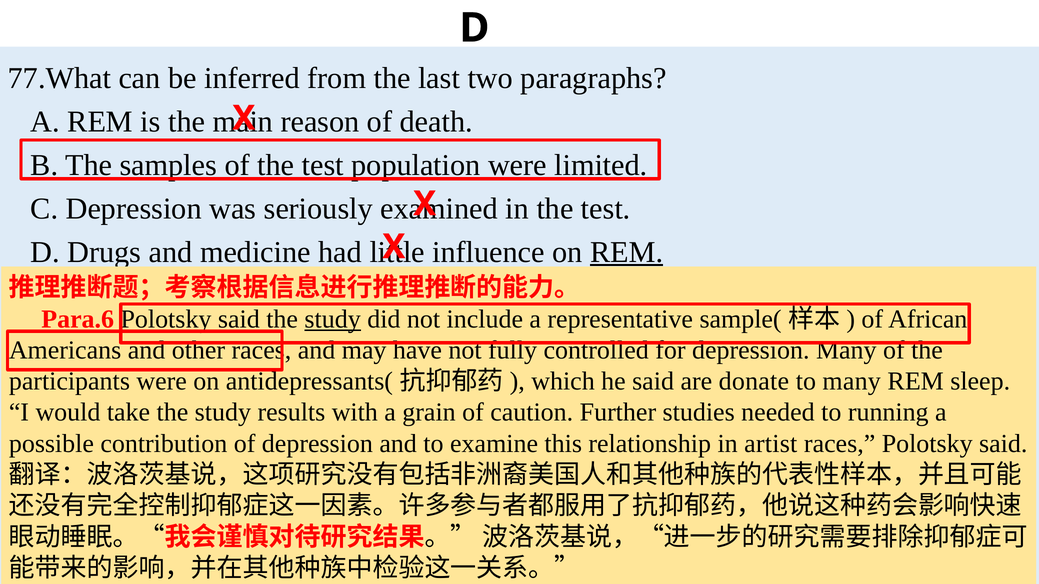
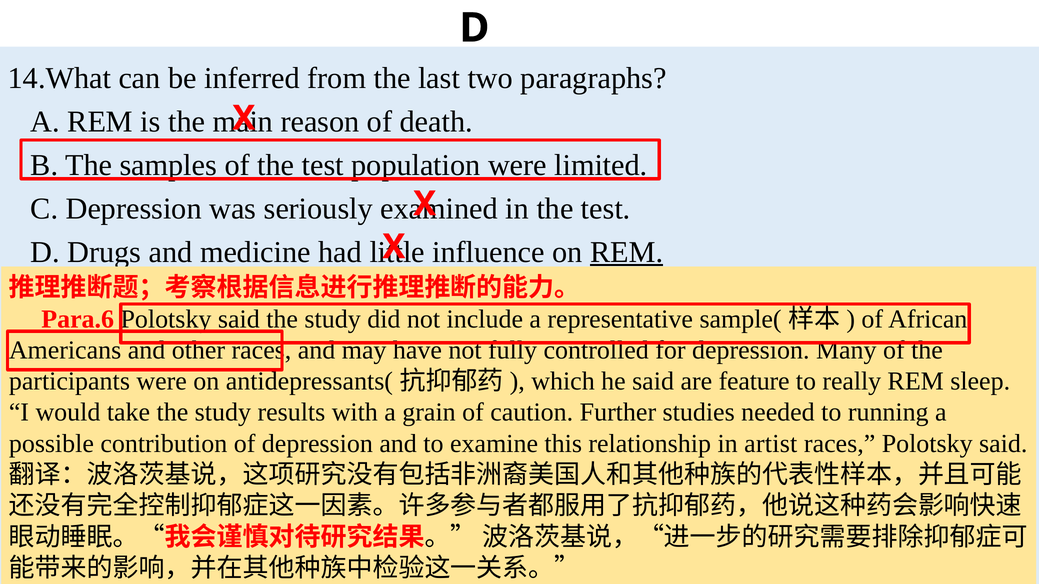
77.What: 77.What -> 14.What
study at (333, 319) underline: present -> none
donate: donate -> feature
to many: many -> really
